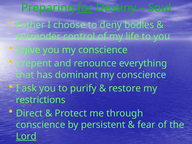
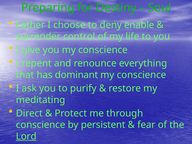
for underline: present -> none
bodies: bodies -> enable
restrictions: restrictions -> meditating
